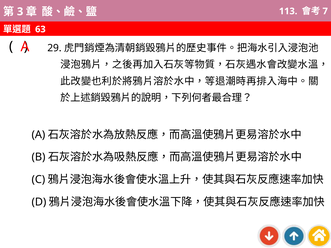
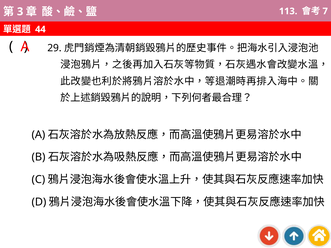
63: 63 -> 44
